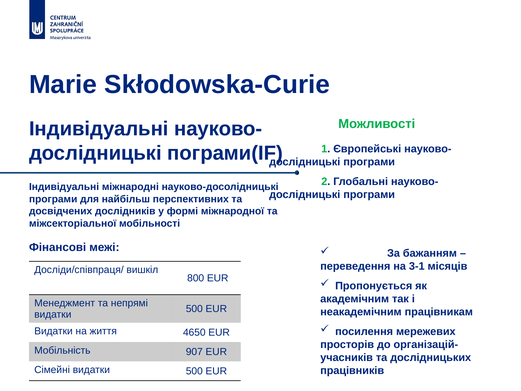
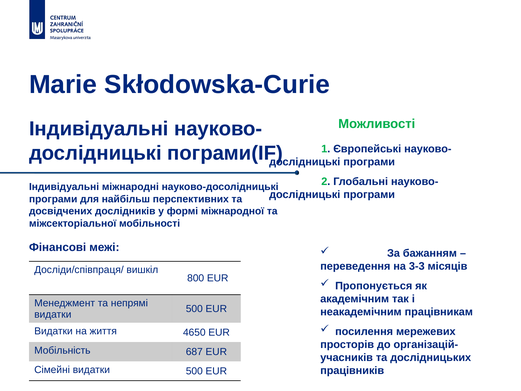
3-1: 3-1 -> 3-3
907: 907 -> 687
